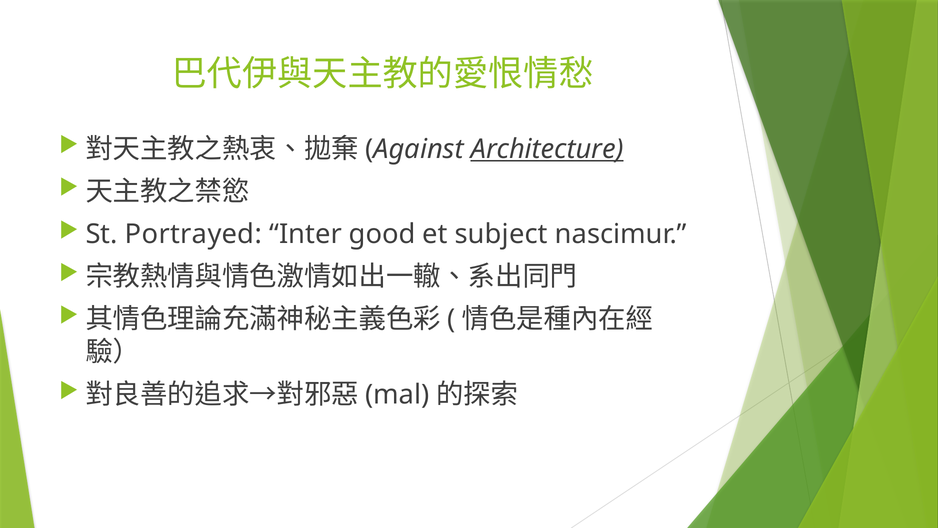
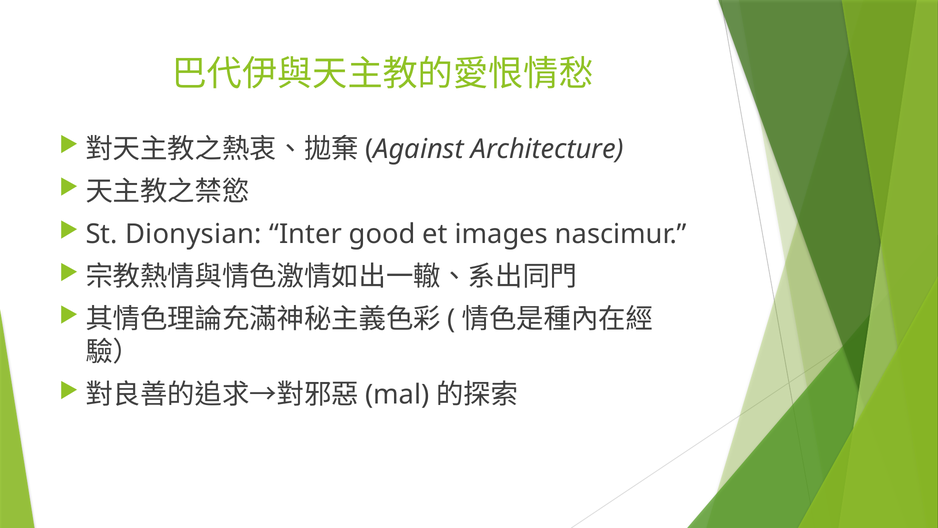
Architecture underline: present -> none
Portrayed: Portrayed -> Dionysian
subject: subject -> images
